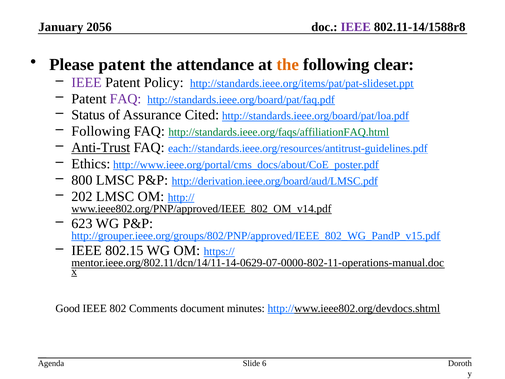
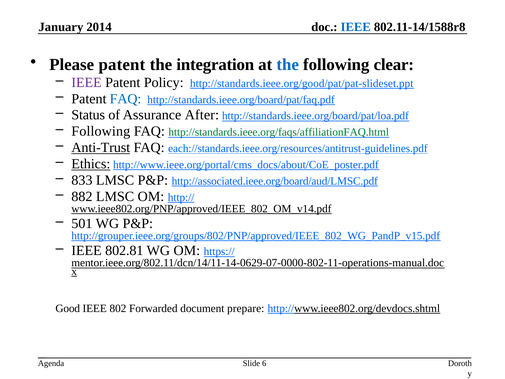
2056: 2056 -> 2014
IEEE at (356, 27) colour: purple -> blue
attendance: attendance -> integration
the at (288, 65) colour: orange -> blue
http://standards.ieee.org/items/pat/pat-slideset.ppt: http://standards.ieee.org/items/pat/pat-slideset.ppt -> http://standards.ieee.org/good/pat/pat-slideset.ppt
FAQ at (126, 99) colour: purple -> blue
Cited: Cited -> After
Ethics underline: none -> present
800: 800 -> 833
http://derivation.ieee.org/board/aud/LMSC.pdf: http://derivation.ieee.org/board/aud/LMSC.pdf -> http://associated.ieee.org/board/aud/LMSC.pdf
202: 202 -> 882
623: 623 -> 501
802.15: 802.15 -> 802.81
Comments: Comments -> Forwarded
minutes: minutes -> prepare
